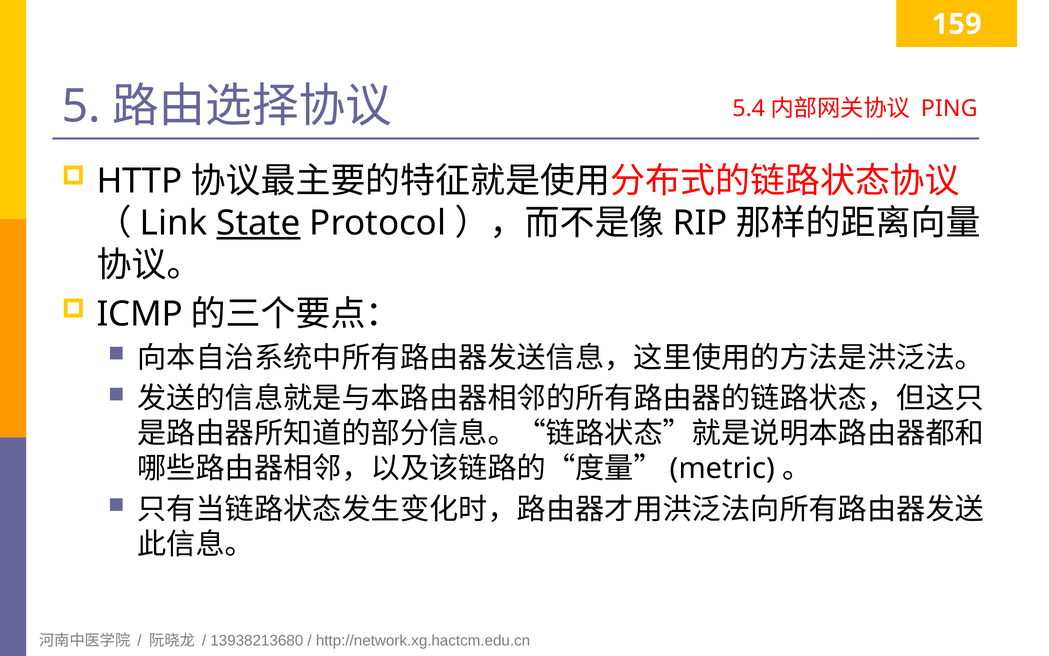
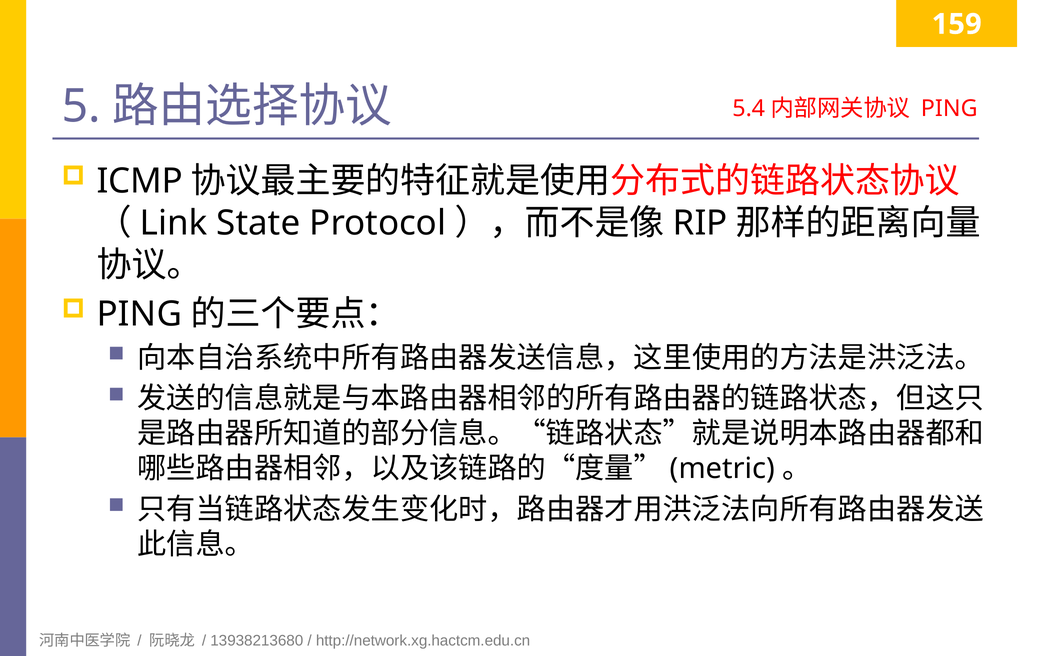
HTTP: HTTP -> ICMP
State underline: present -> none
ICMP at (140, 314): ICMP -> PING
